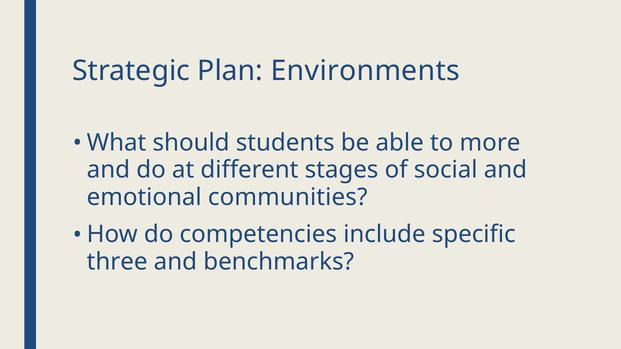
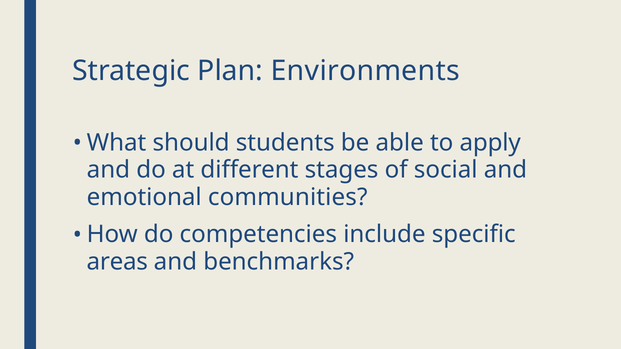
more: more -> apply
three: three -> areas
